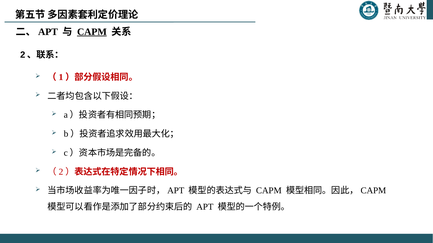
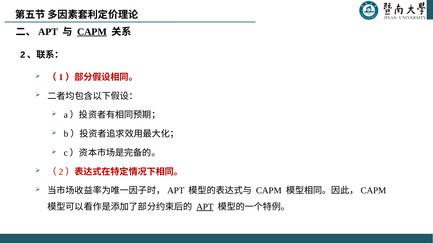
APT underline: none -> present
